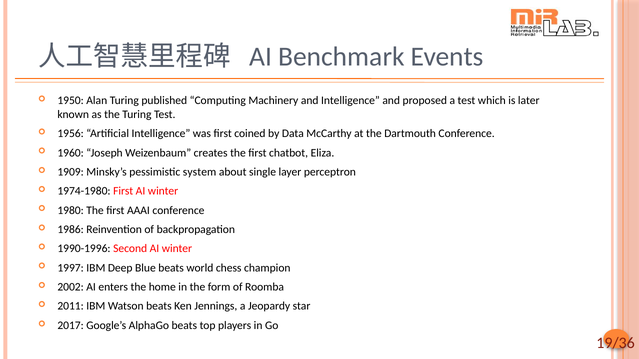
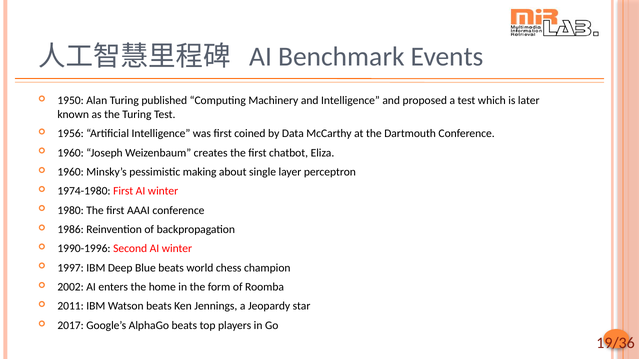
1909 at (71, 172): 1909 -> 1960
system: system -> making
